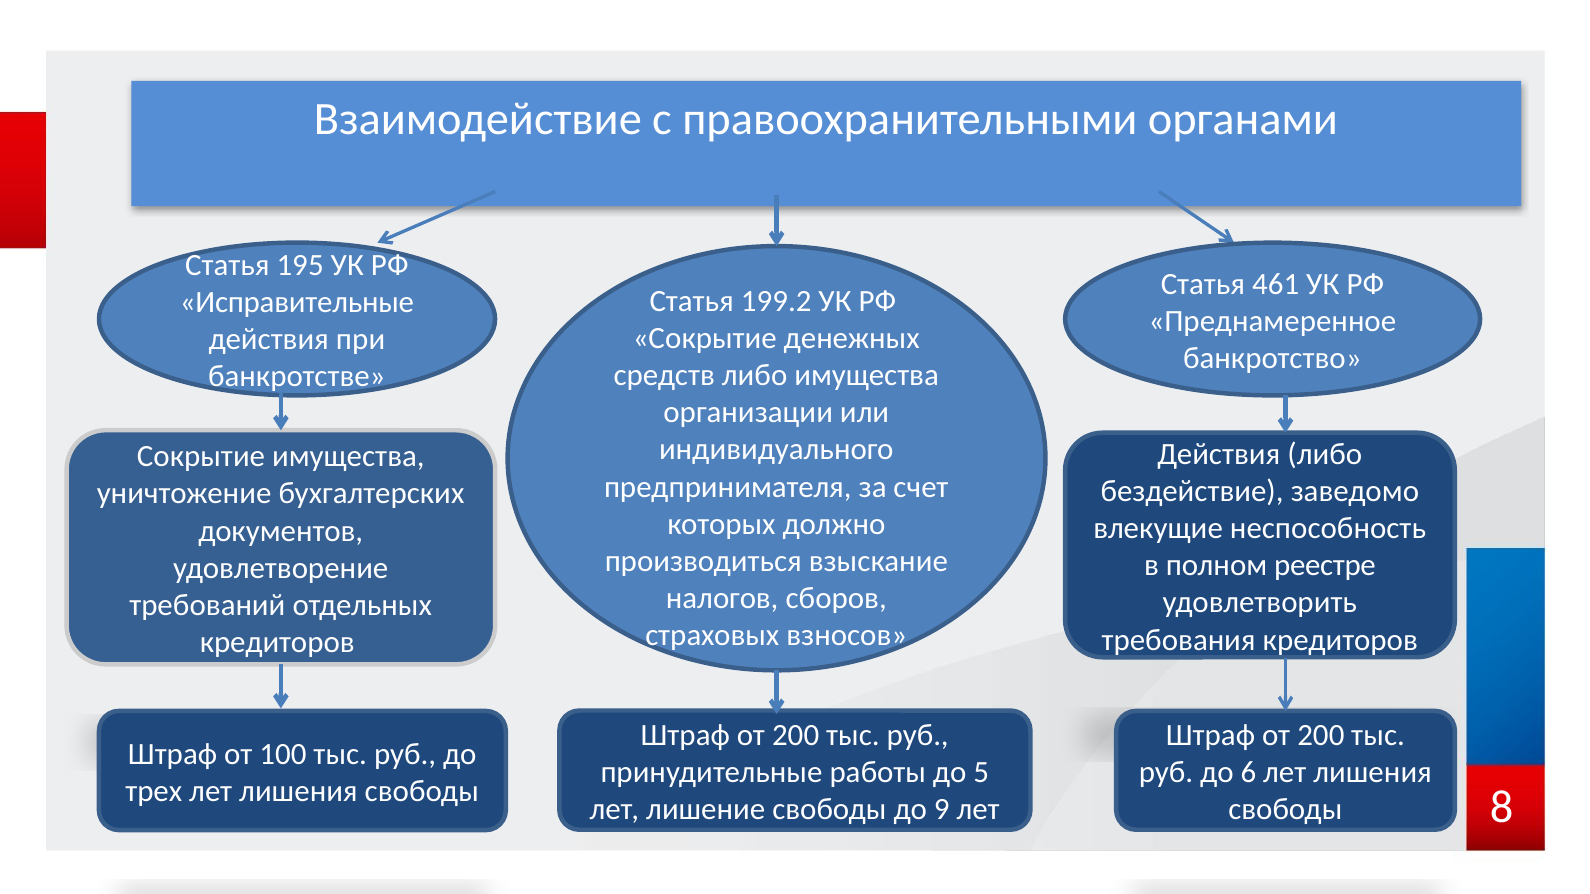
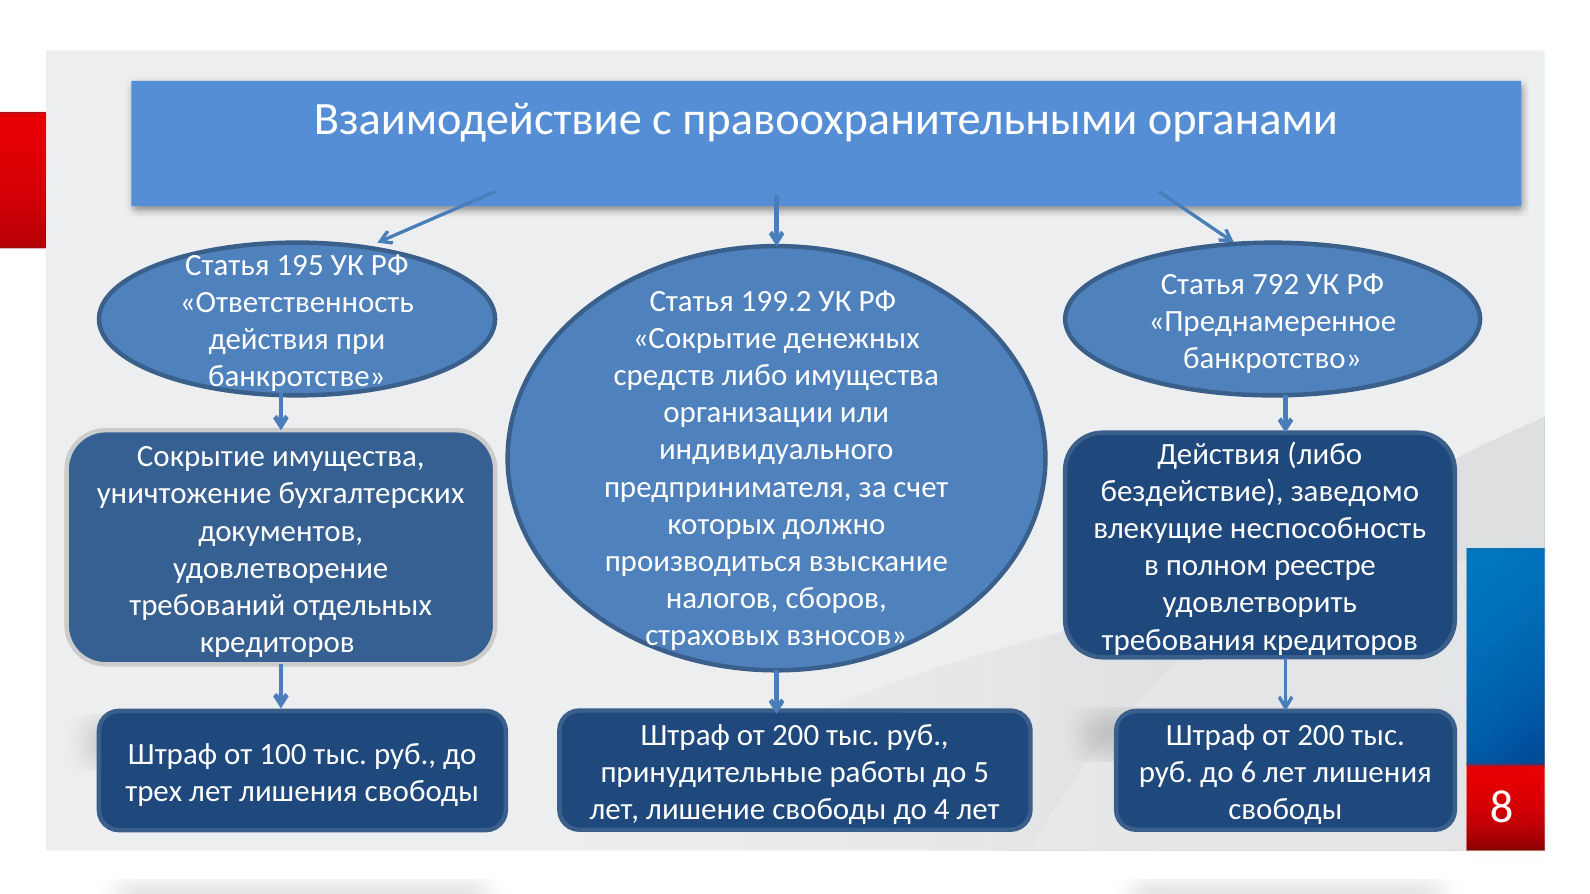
461: 461 -> 792
Исправительные: Исправительные -> Ответственность
9: 9 -> 4
